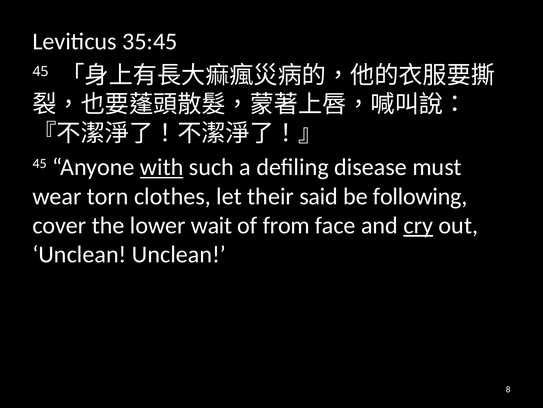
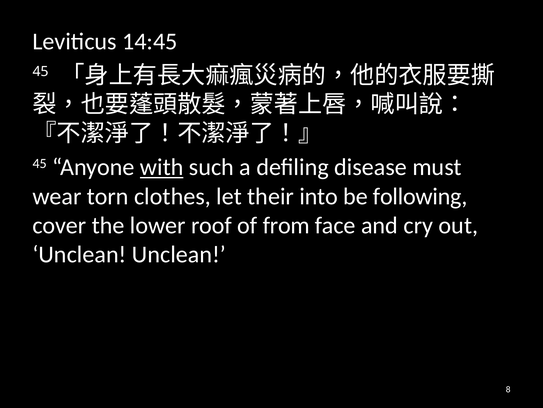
35:45: 35:45 -> 14:45
said: said -> into
wait: wait -> roof
cry underline: present -> none
